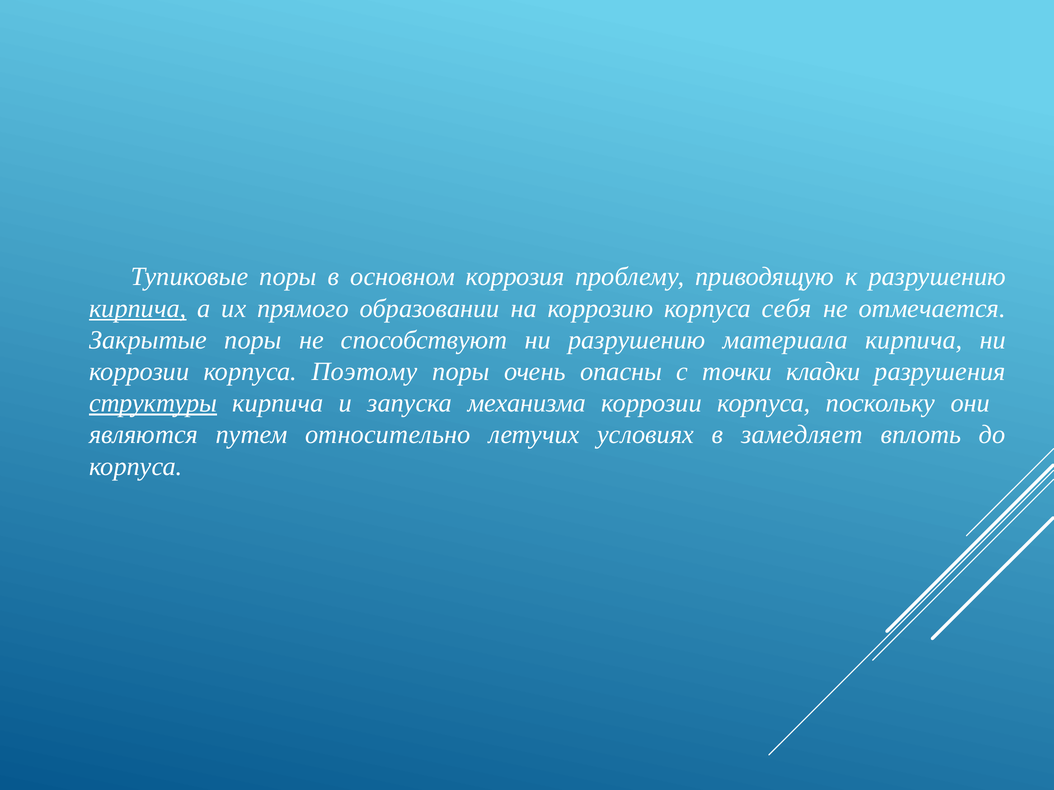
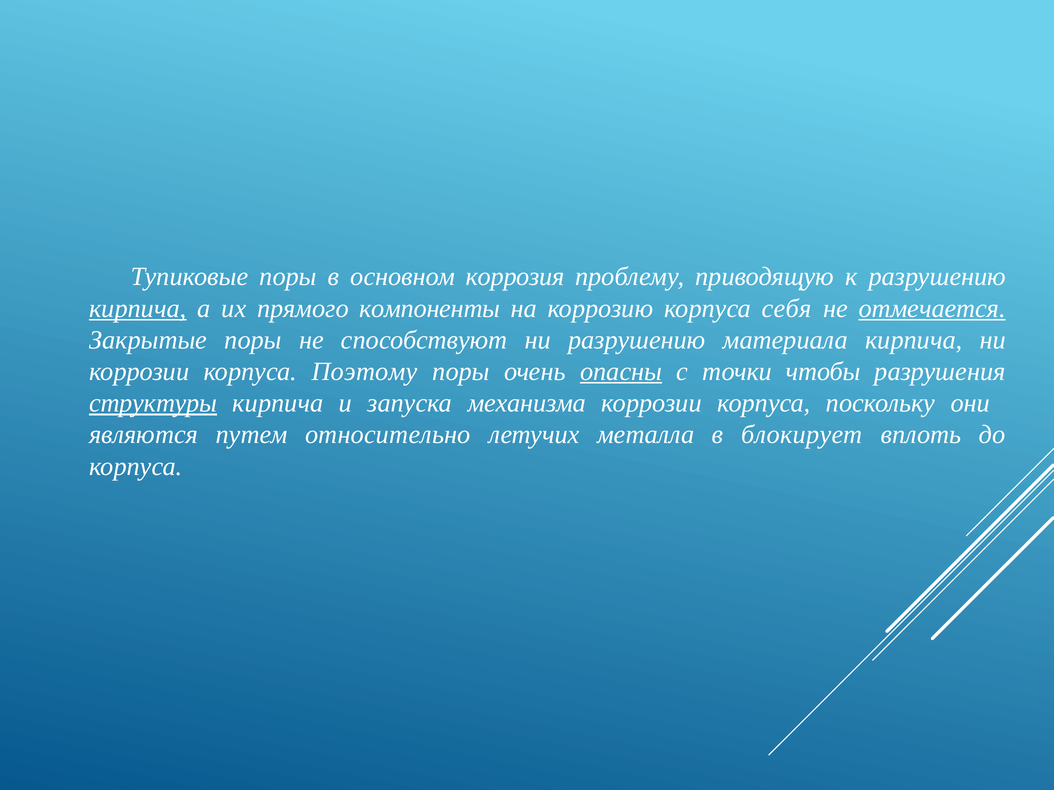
образовании: образовании -> компоненты
отмечается underline: none -> present
опасны underline: none -> present
кладки: кладки -> чтобы
условиях: условиях -> металла
замедляет: замедляет -> блокирует
